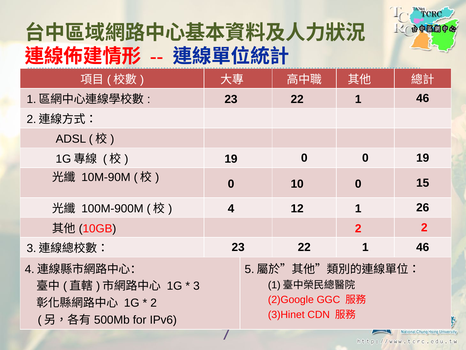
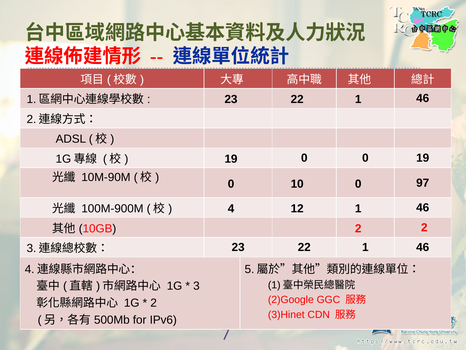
15: 15 -> 97
12 1 26: 26 -> 46
